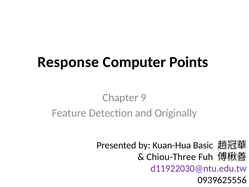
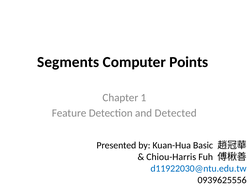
Response: Response -> Segments
Chapter 9: 9 -> 1
Originally: Originally -> Detected
Chiou-Three: Chiou-Three -> Chiou-Harris
d11922030@ntu.edu.tw colour: purple -> blue
